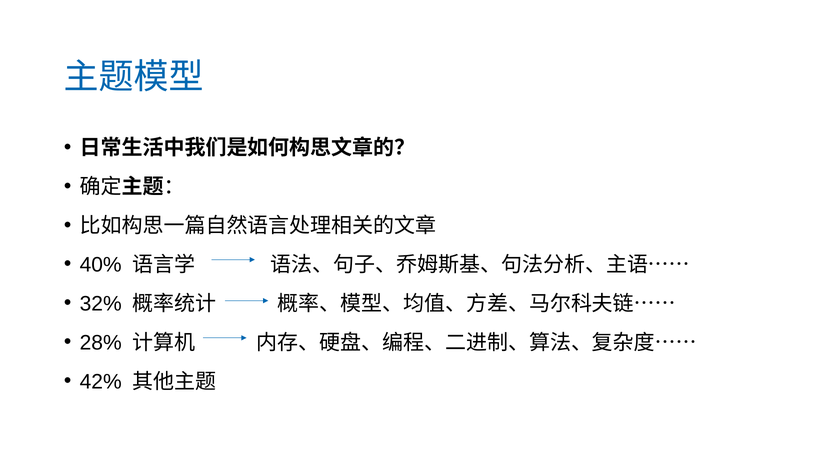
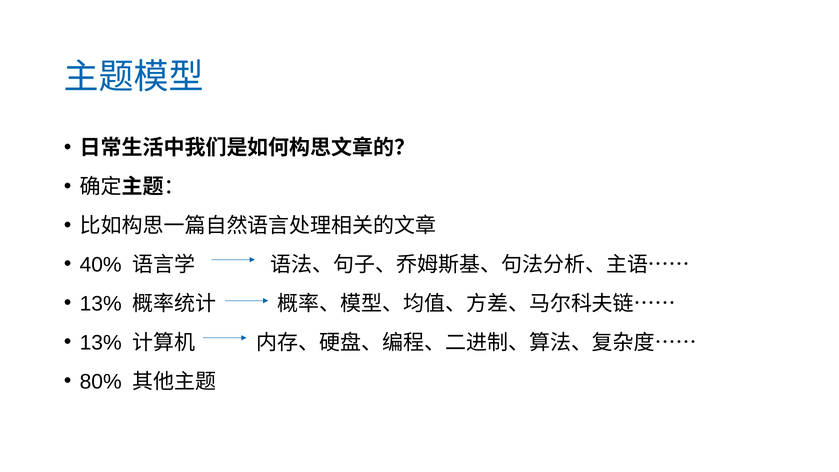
32% at (101, 304): 32% -> 13%
28% at (101, 343): 28% -> 13%
42%: 42% -> 80%
